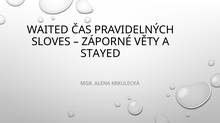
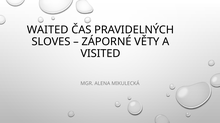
STAYED: STAYED -> VISITED
